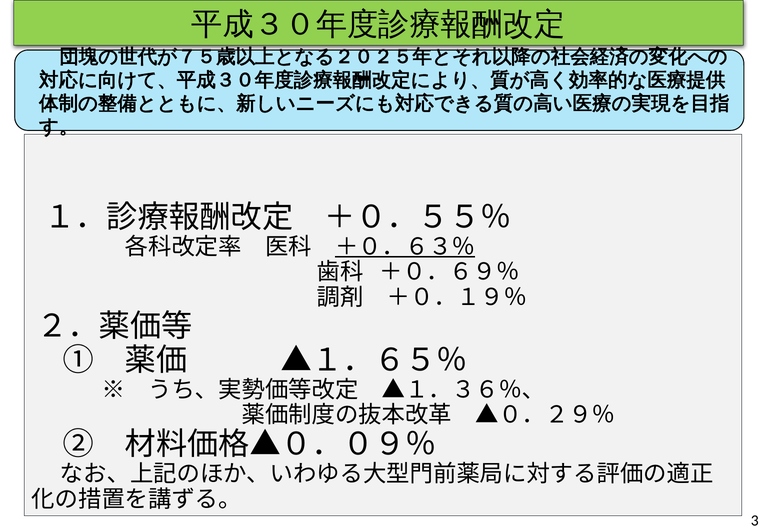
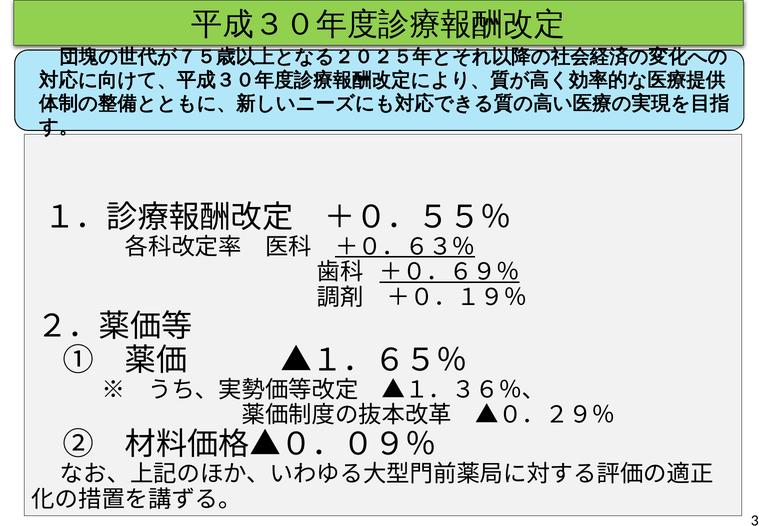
＋０．６９％ underline: none -> present
